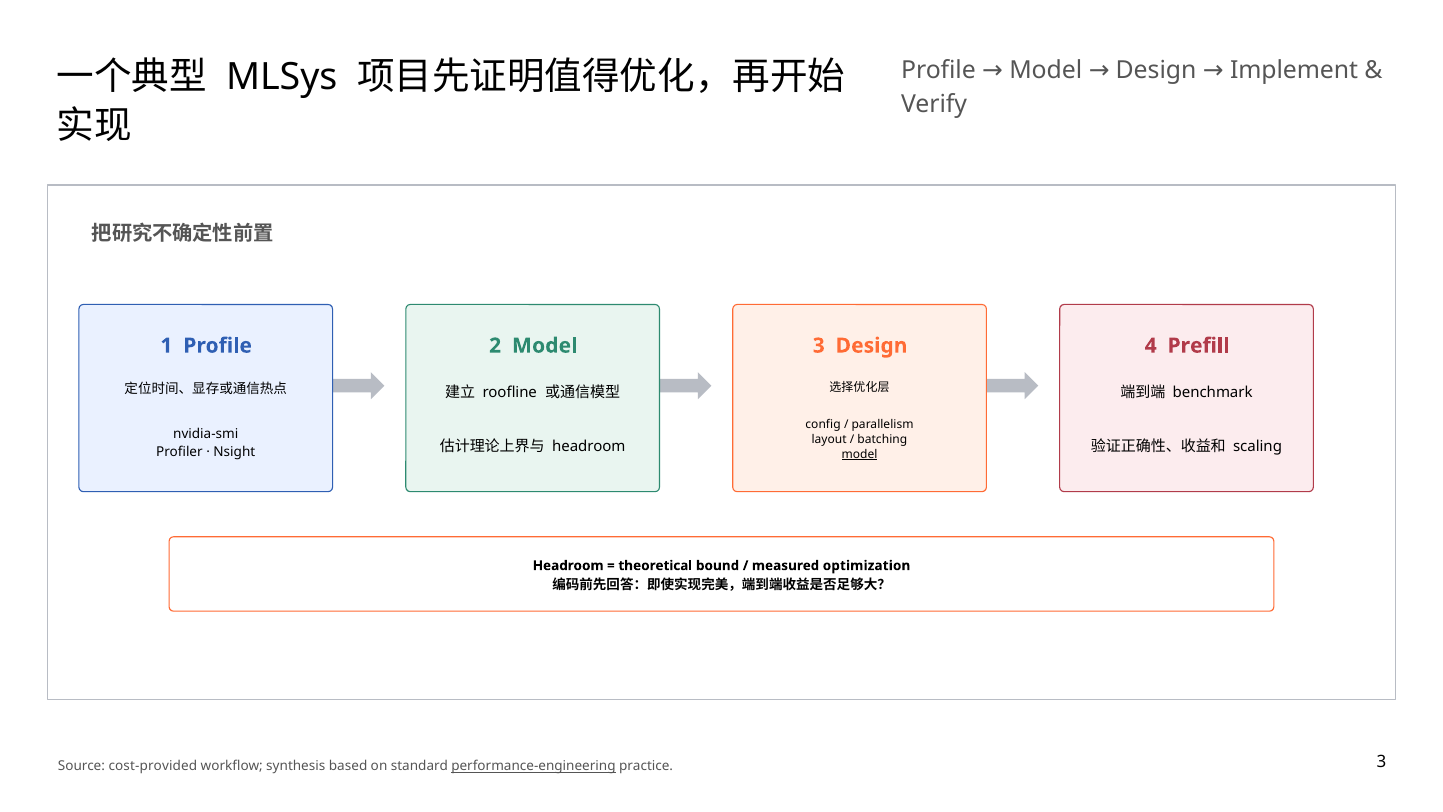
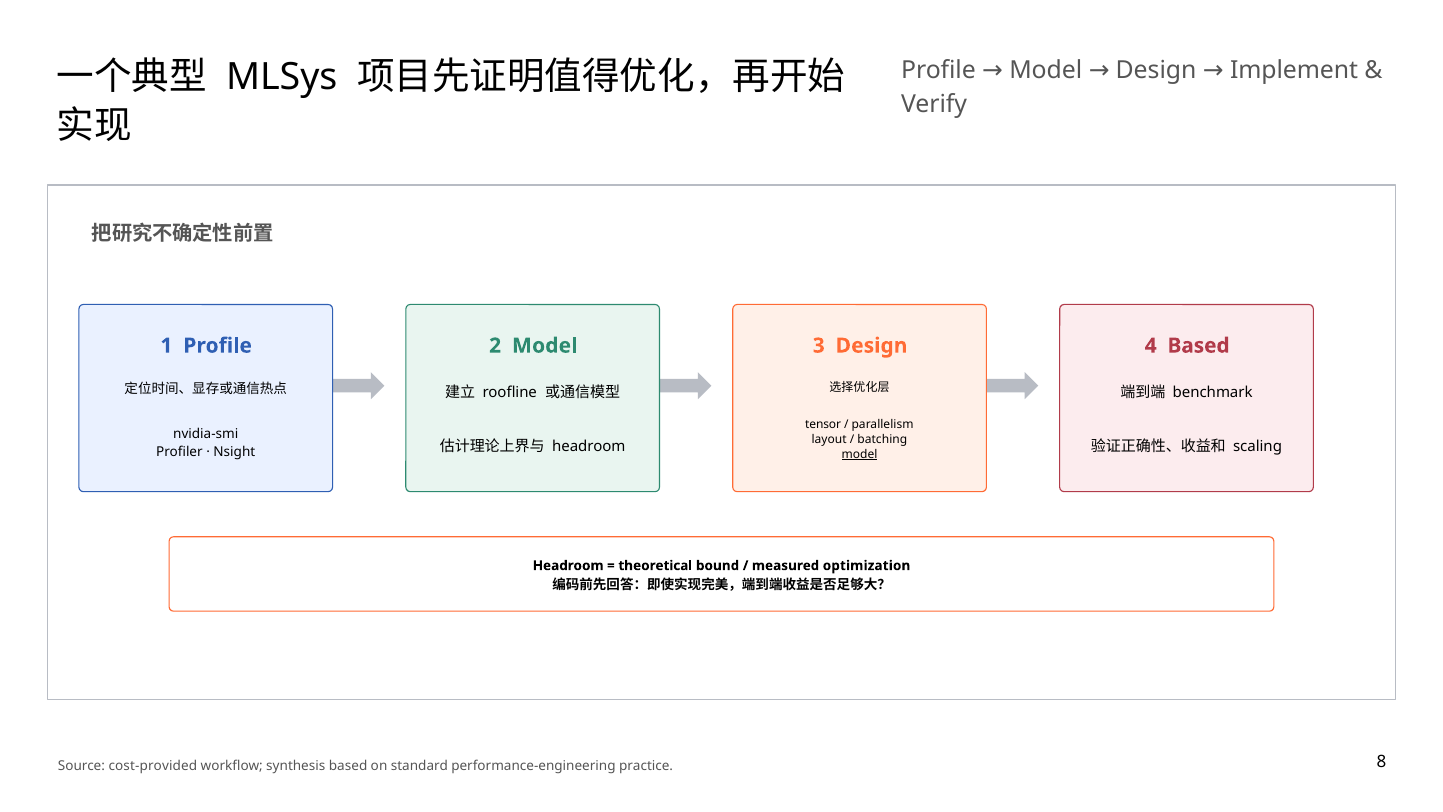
4 Prefill: Prefill -> Based
config: config -> tensor
performance-engineering underline: present -> none
practice 3: 3 -> 8
